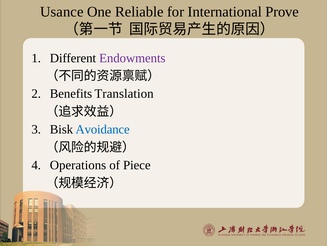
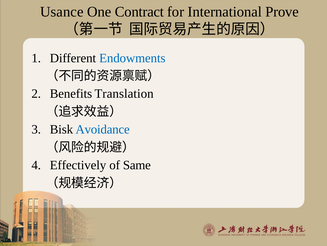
Reliable: Reliable -> Contract
Endowments colour: purple -> blue
Operations: Operations -> Effectively
Piece: Piece -> Same
